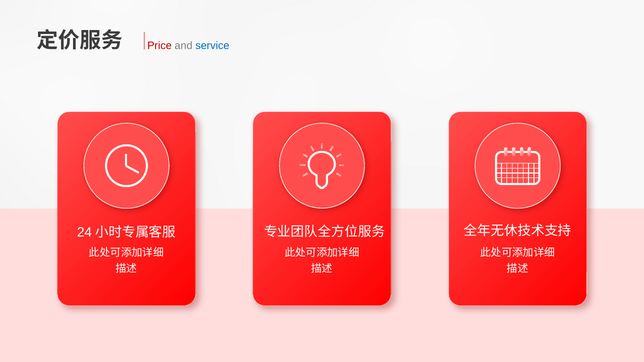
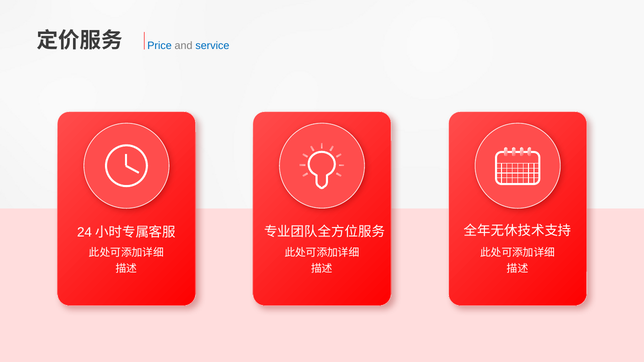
Price colour: red -> blue
